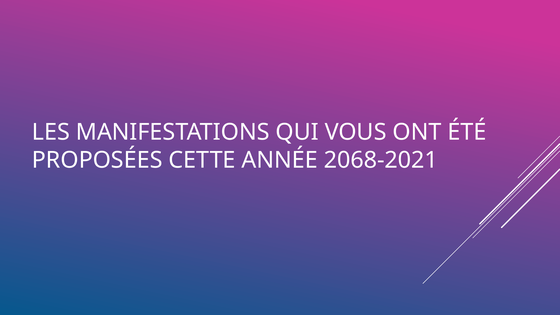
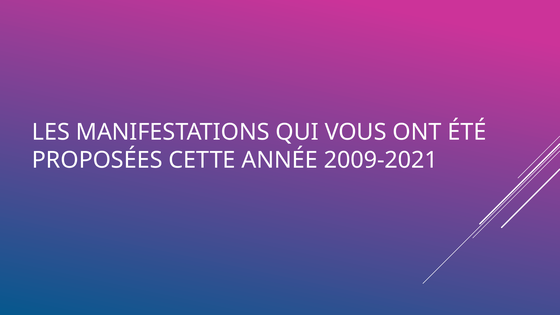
2068-2021: 2068-2021 -> 2009-2021
